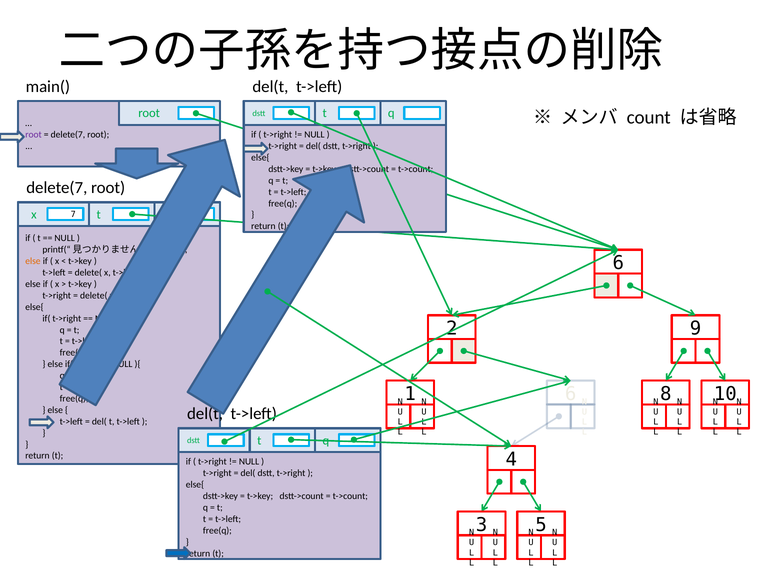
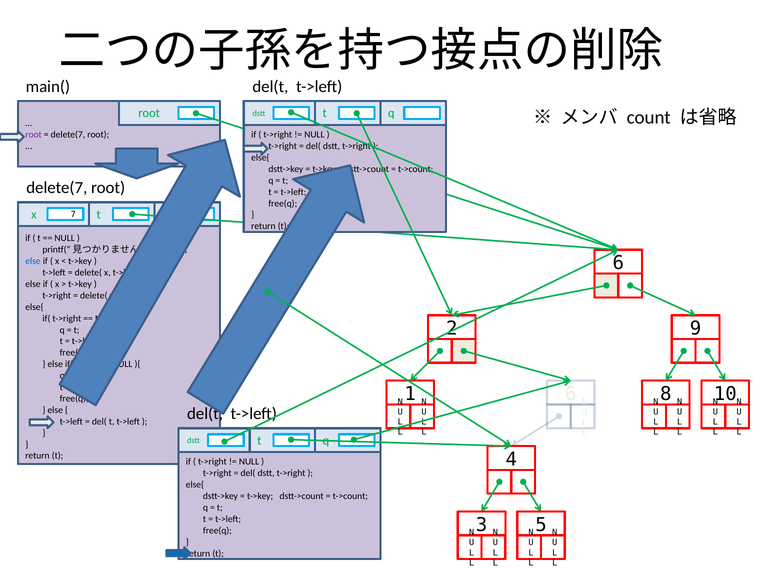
else at (33, 261) colour: orange -> blue
